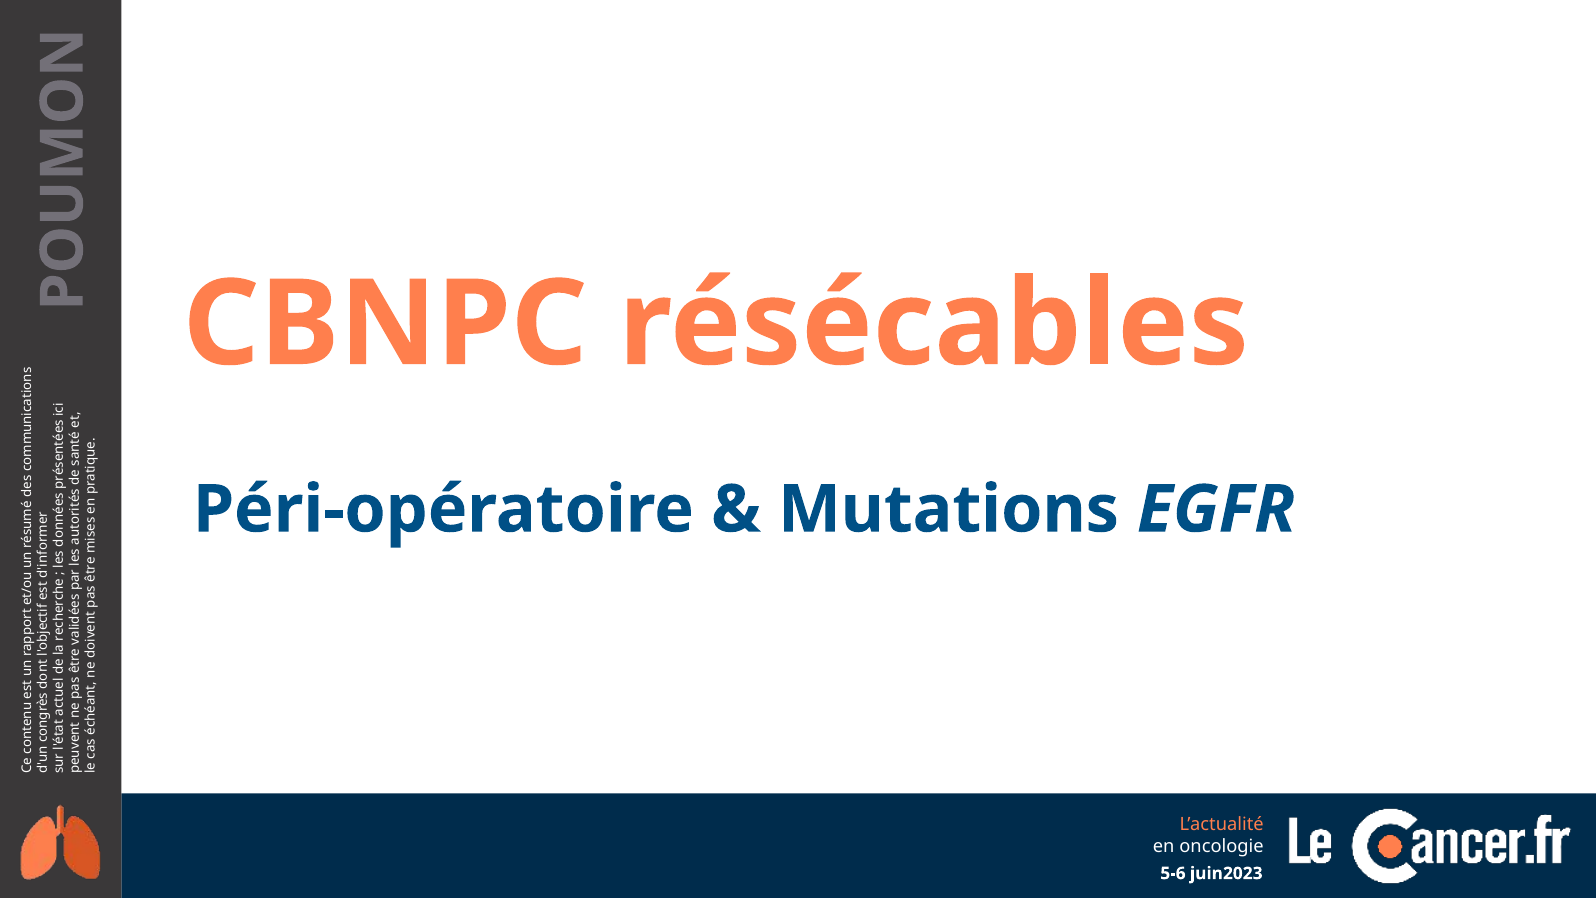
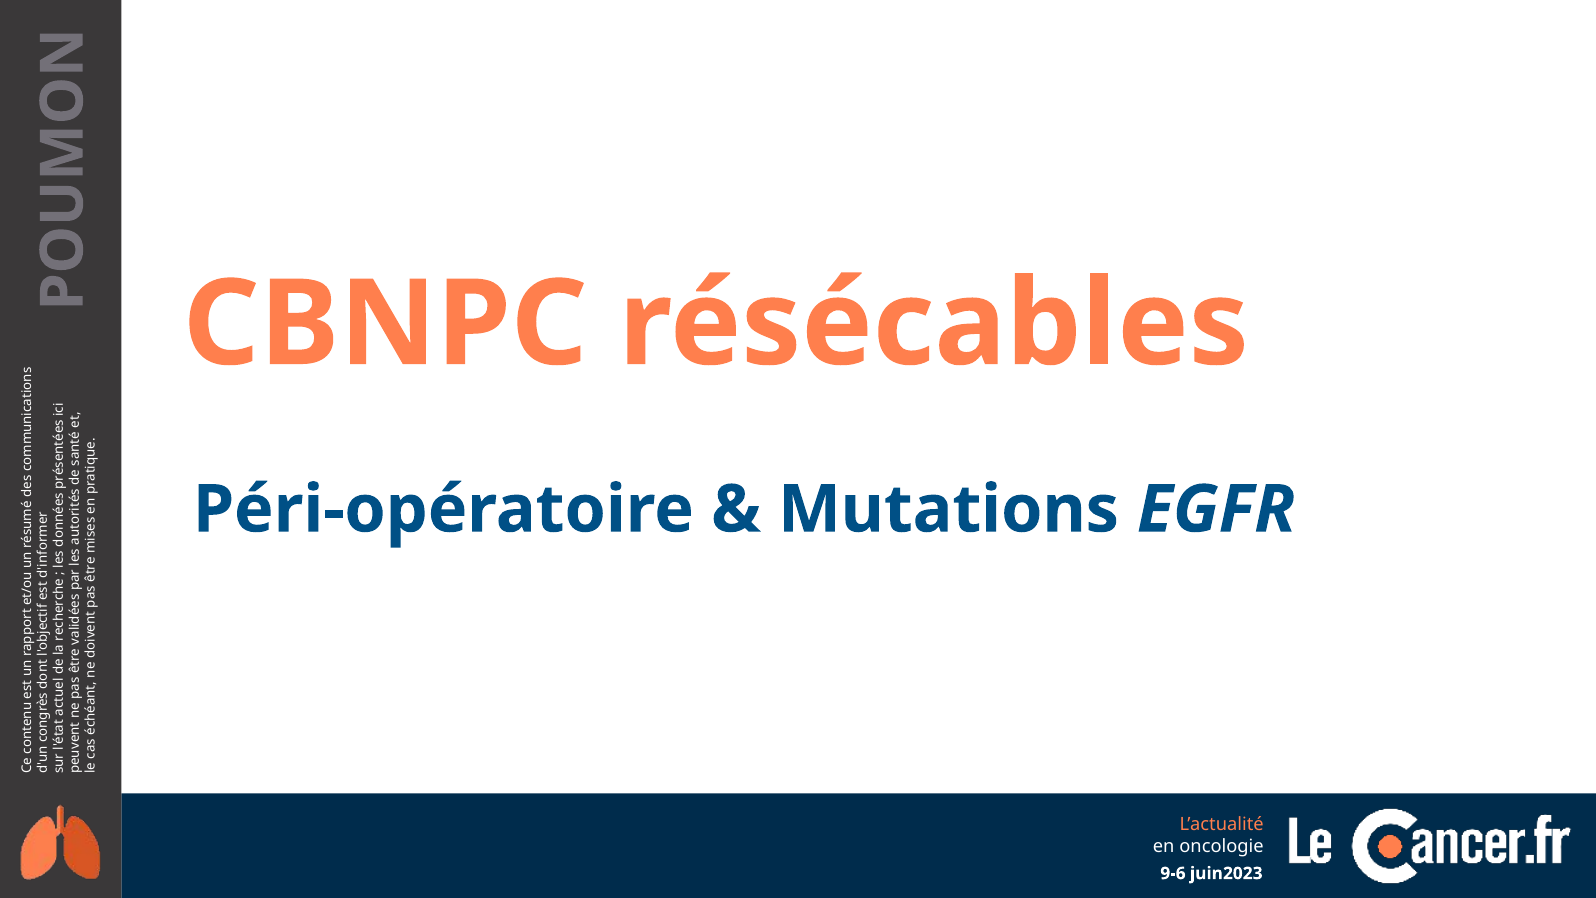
5-6: 5-6 -> 9-6
